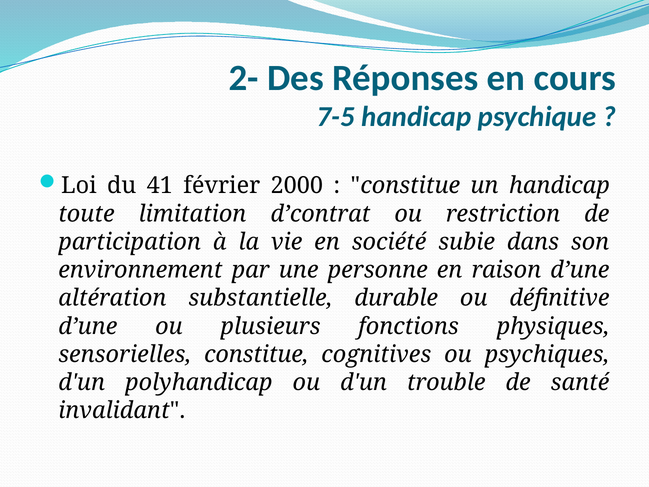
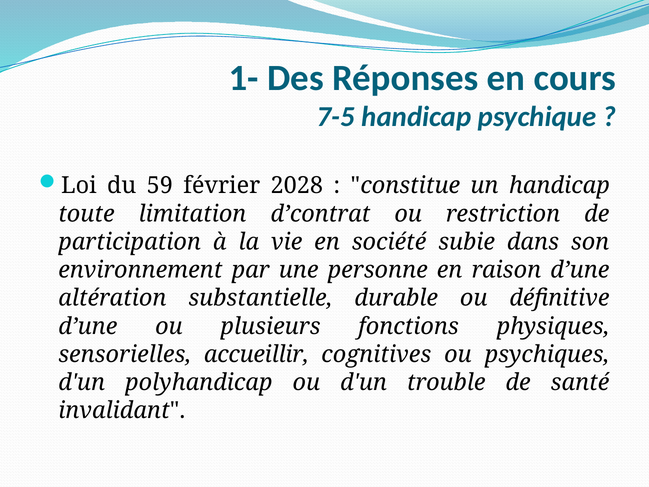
2-: 2- -> 1-
41: 41 -> 59
2000: 2000 -> 2028
sensorielles constitue: constitue -> accueillir
